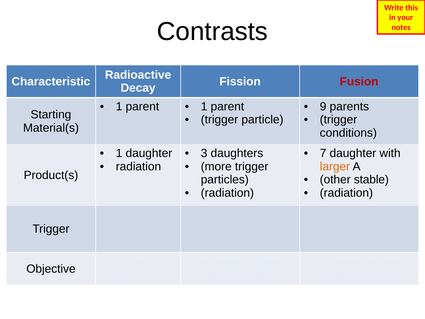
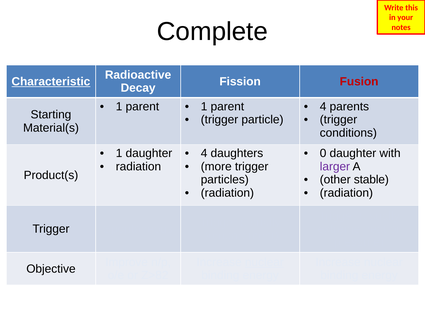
Contrasts: Contrasts -> Complete
Characteristic underline: none -> present
9 at (323, 106): 9 -> 4
3 at (204, 153): 3 -> 4
7: 7 -> 0
larger colour: orange -> purple
